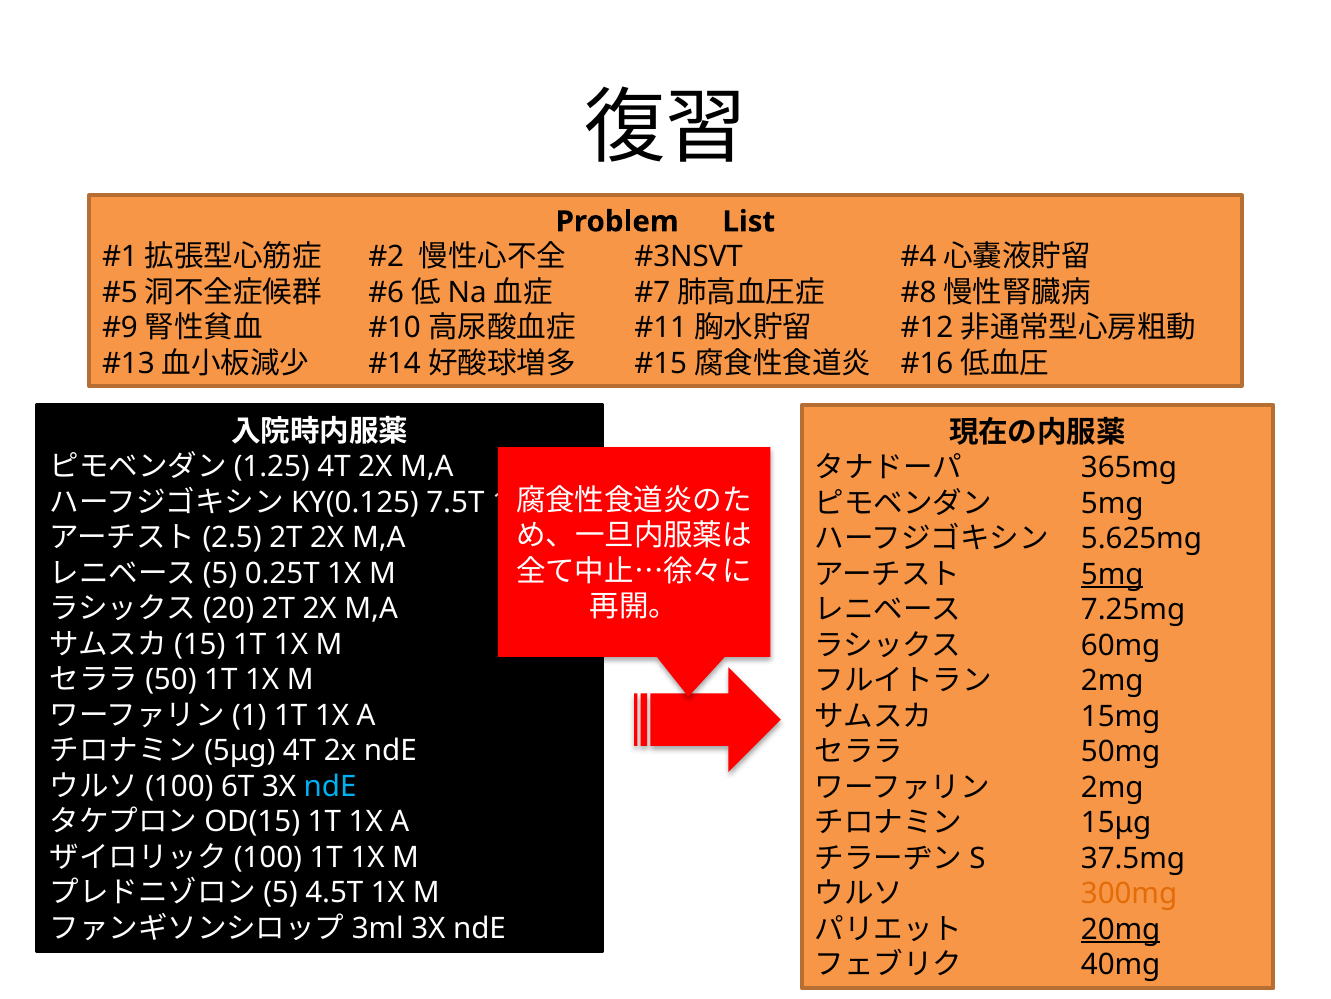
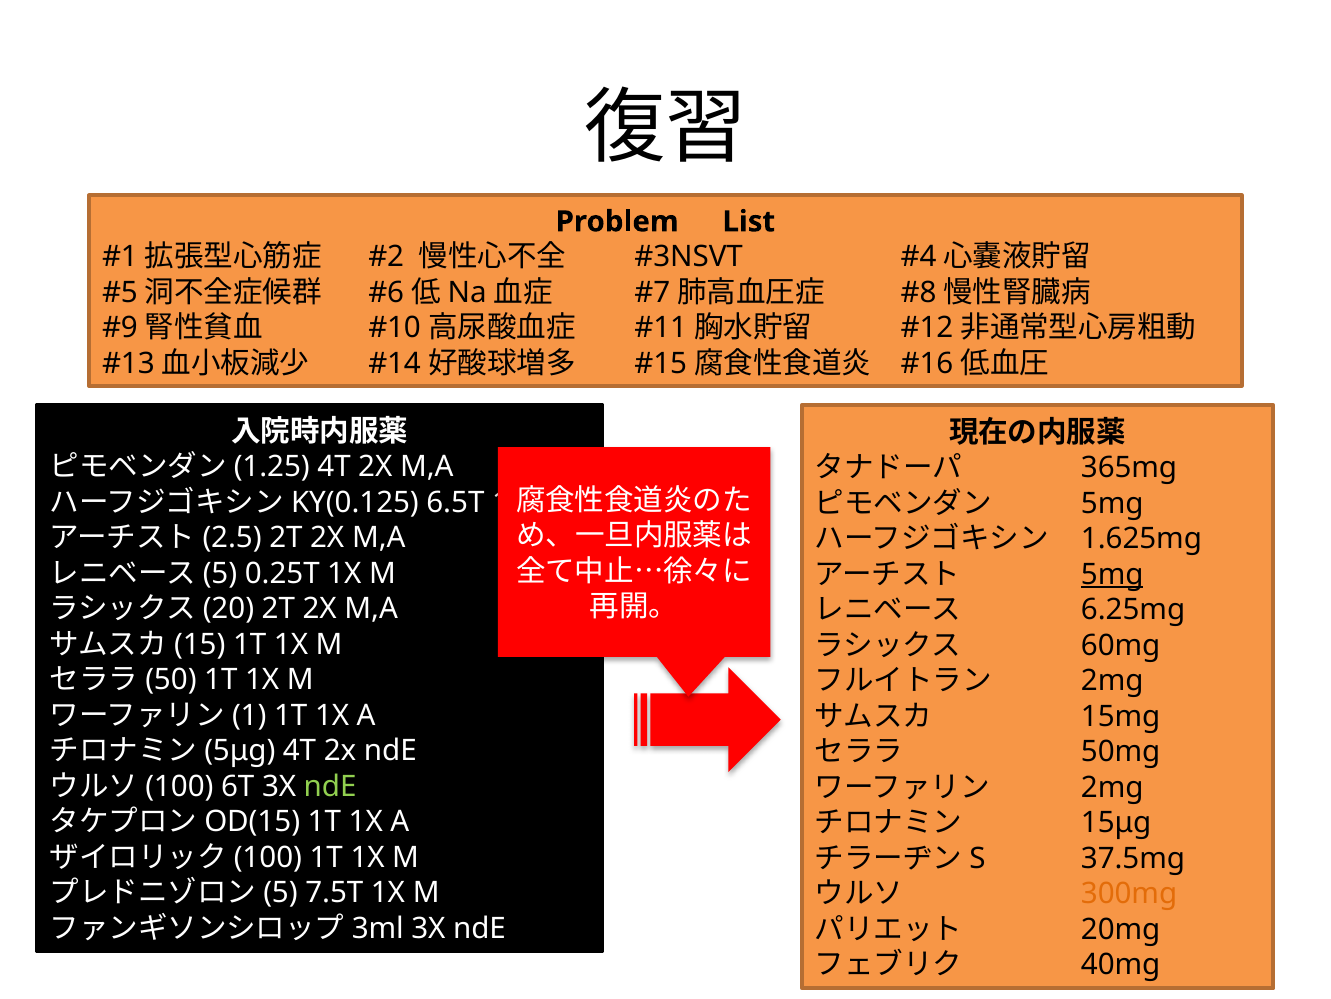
7.5T: 7.5T -> 6.5T
5.625mg: 5.625mg -> 1.625mg
7.25mg: 7.25mg -> 6.25mg
ndE at (330, 786) colour: light blue -> light green
4.5T: 4.5T -> 7.5T
20mg underline: present -> none
